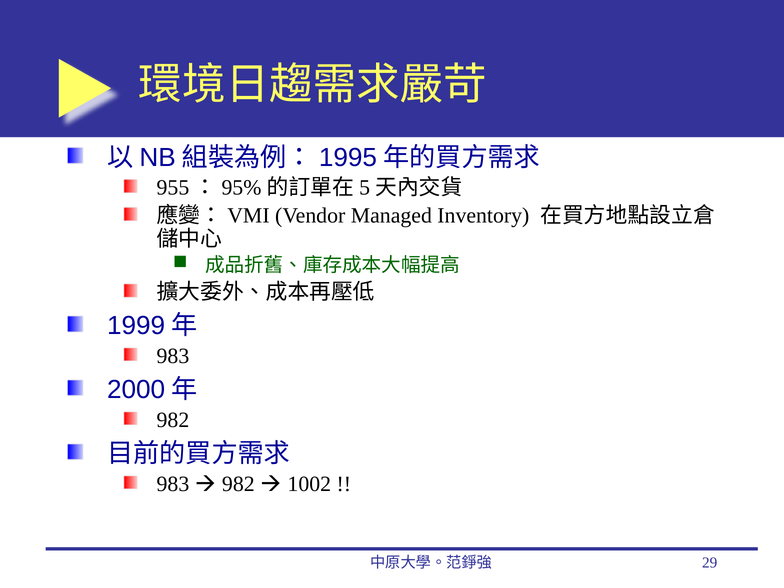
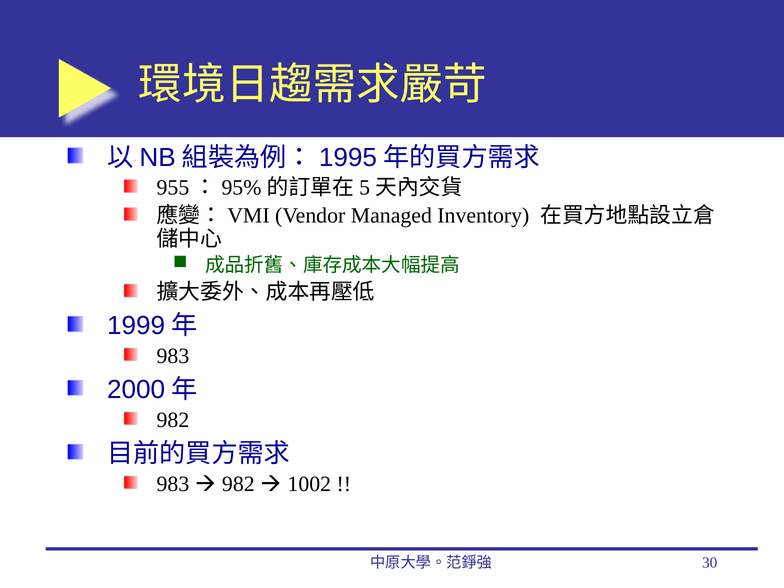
29: 29 -> 30
